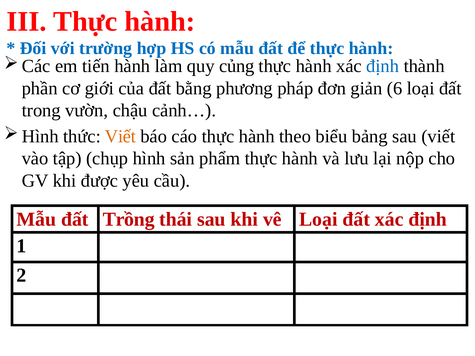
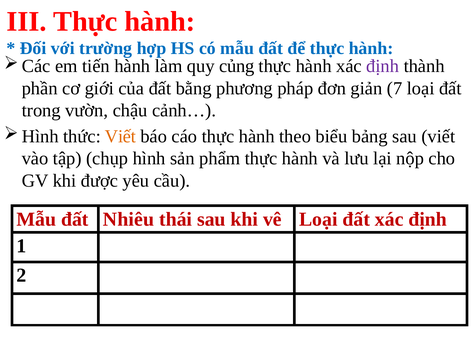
định at (383, 66) colour: blue -> purple
6: 6 -> 7
Trồng: Trồng -> Nhiêu
